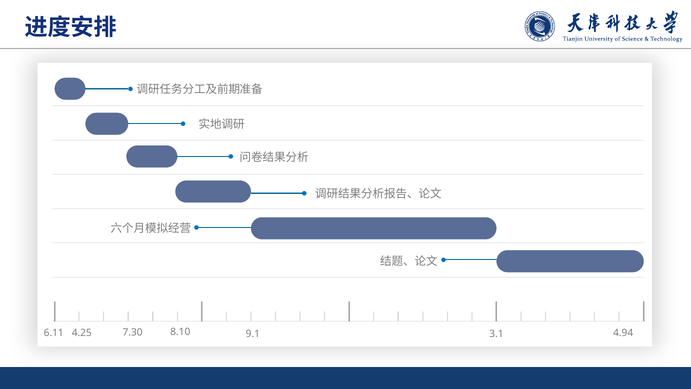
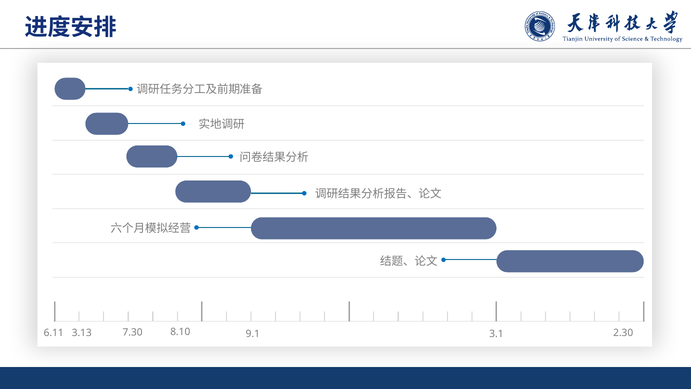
4.25: 4.25 -> 3.13
4.94: 4.94 -> 2.30
